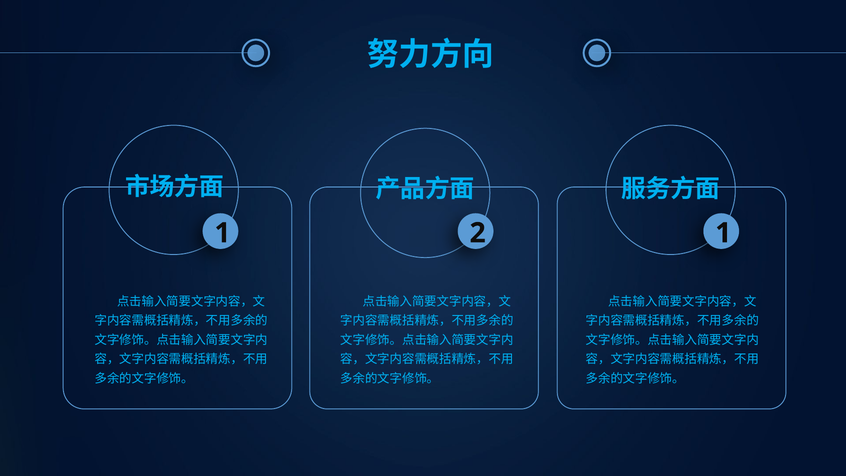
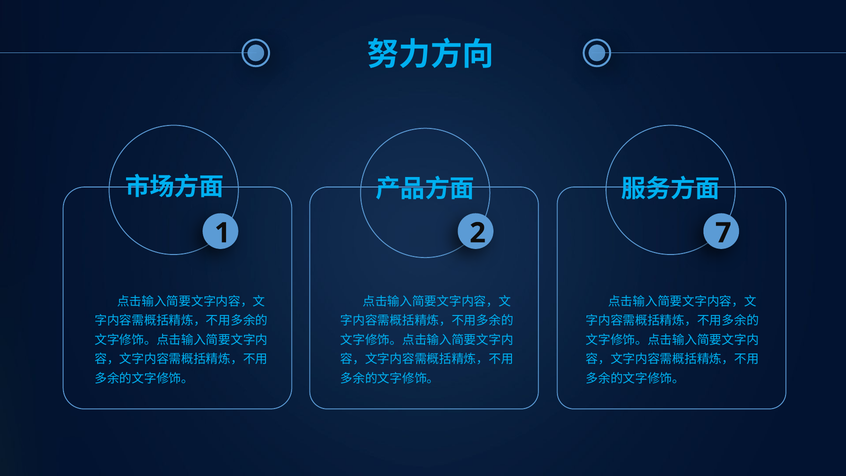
2 1: 1 -> 7
